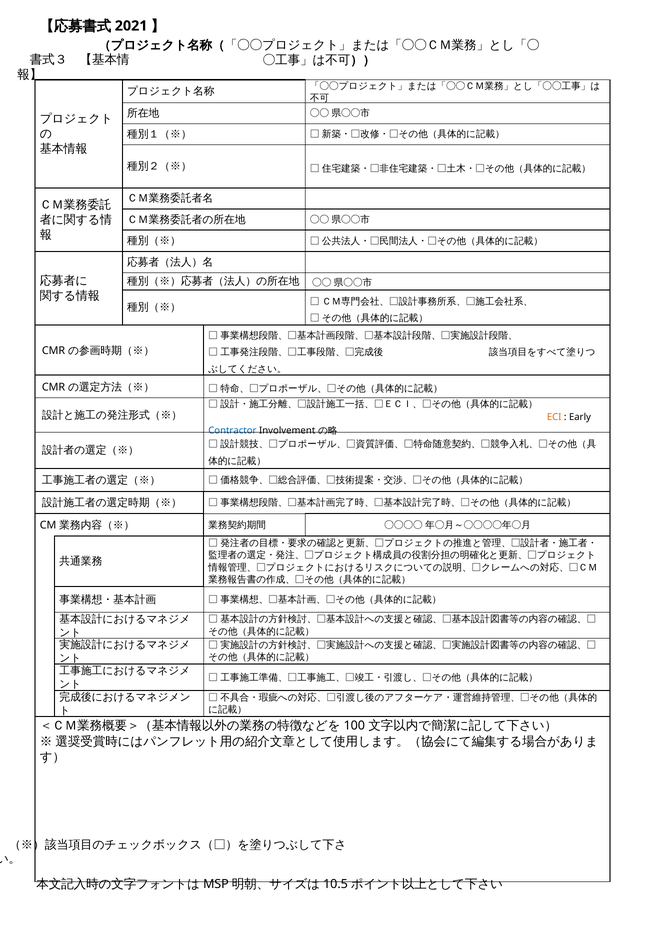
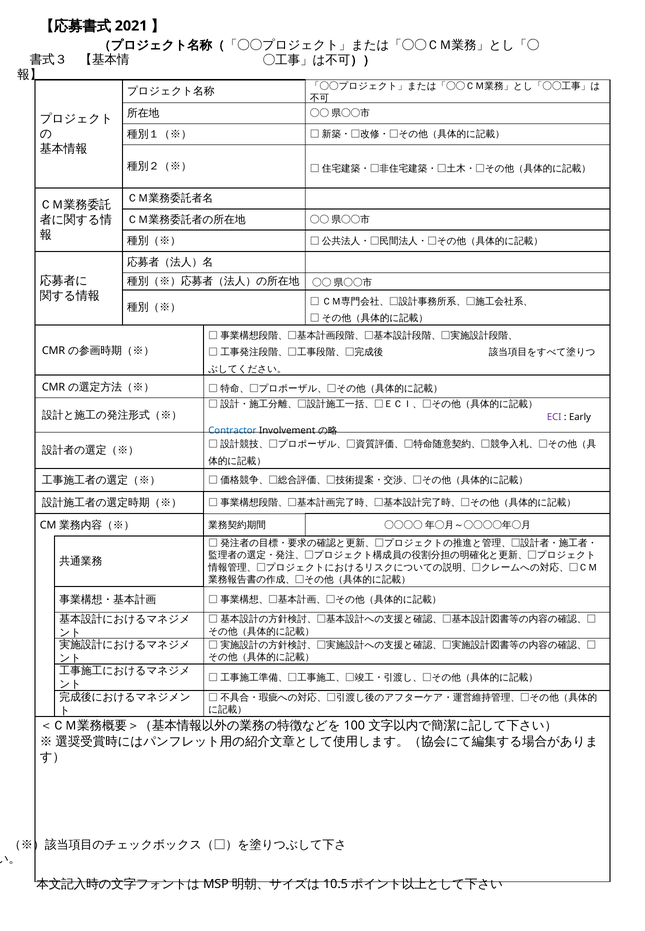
ECI colour: orange -> purple
